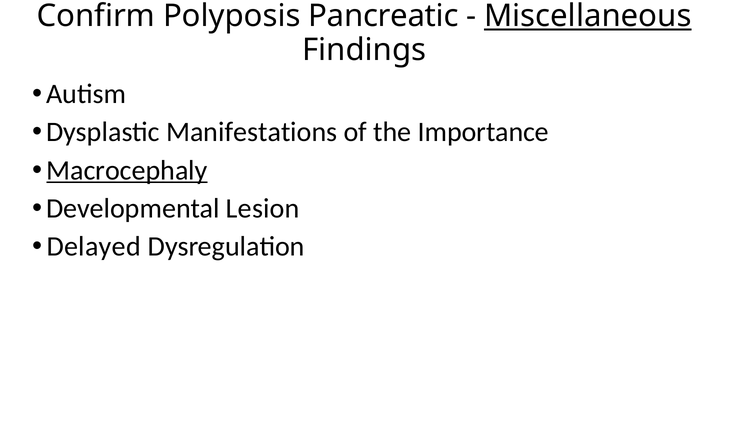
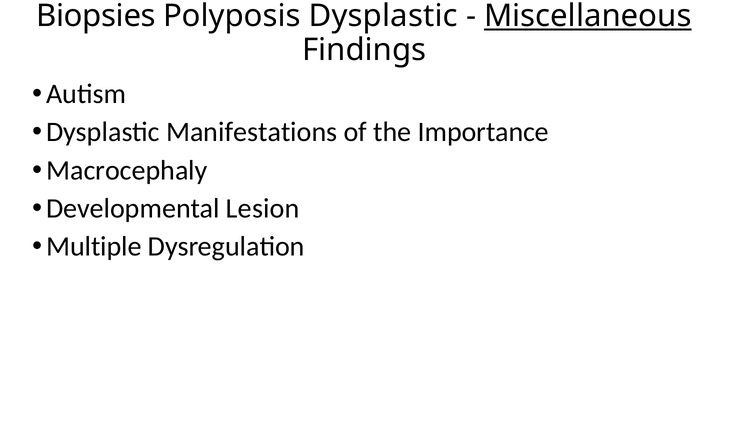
Confirm: Confirm -> Biopsies
Polyposis Pancreatic: Pancreatic -> Dysplastic
Macrocephaly underline: present -> none
Delayed: Delayed -> Multiple
